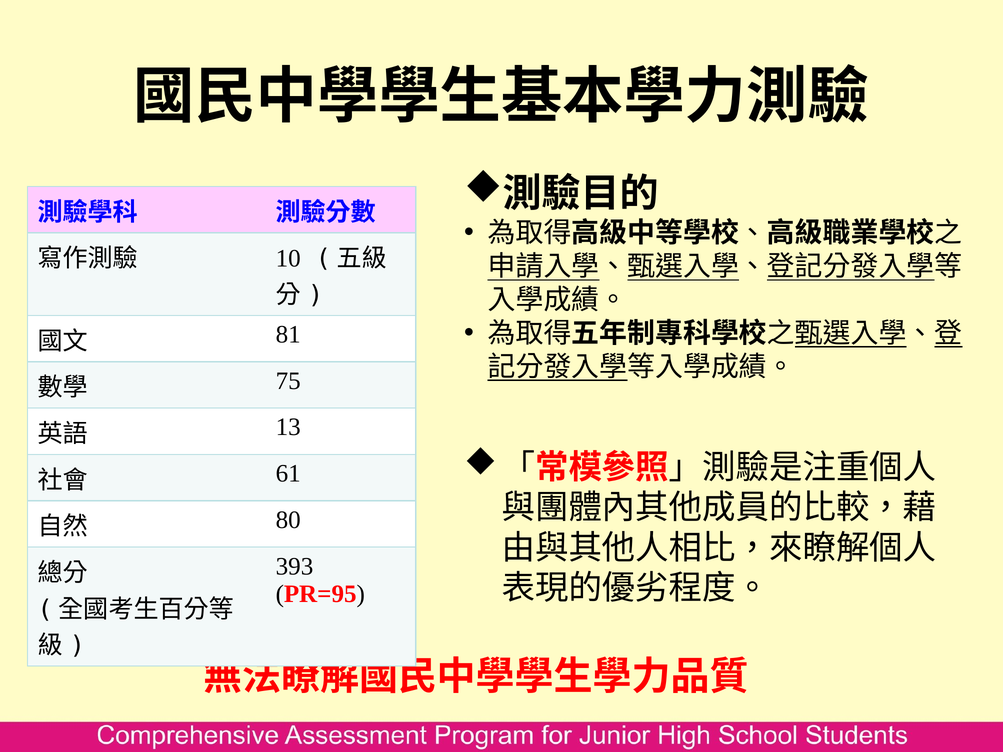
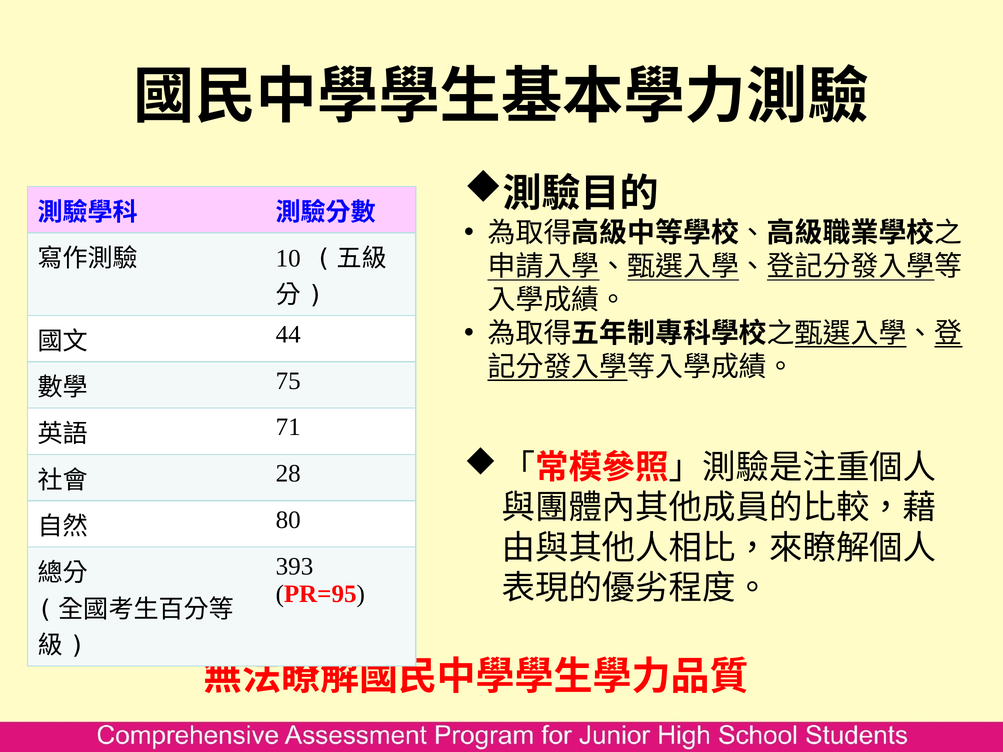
81: 81 -> 44
13: 13 -> 71
61: 61 -> 28
